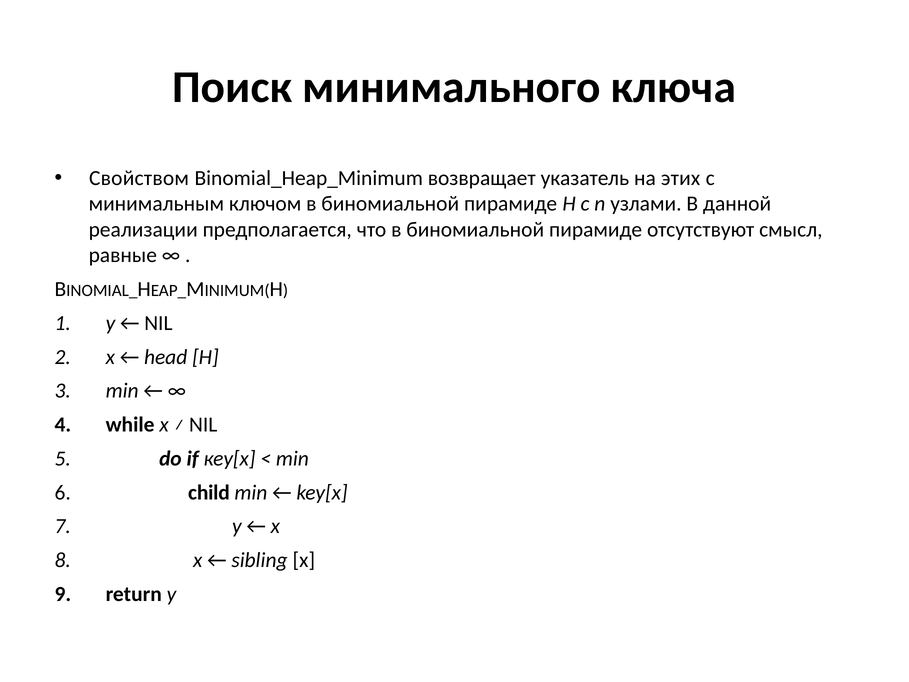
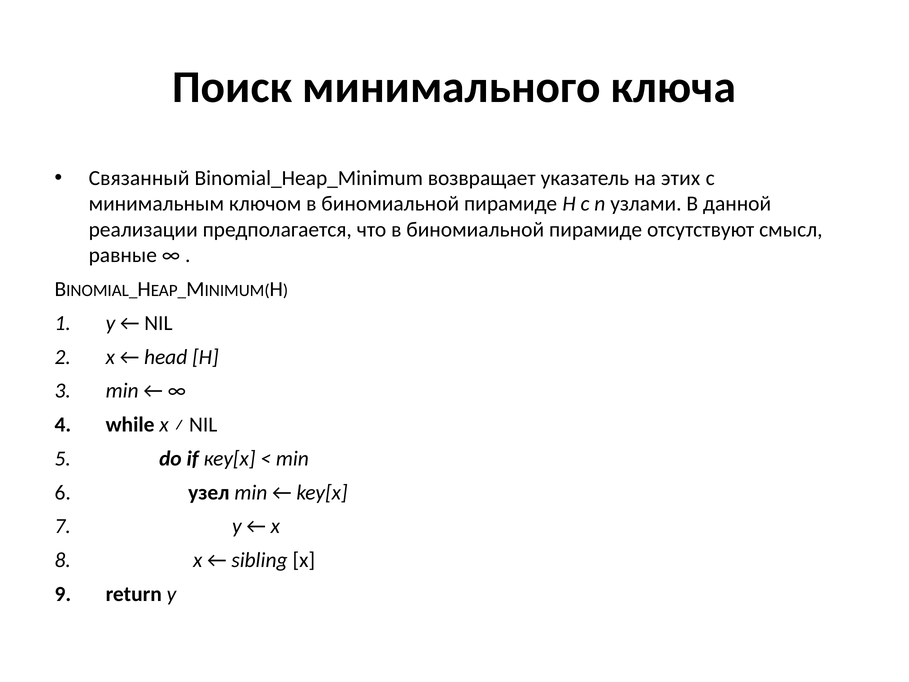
Свойством: Свойством -> Связанный
child: child -> узел
